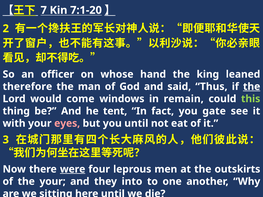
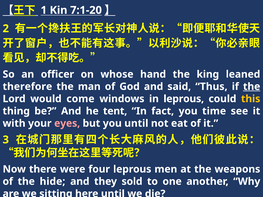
7: 7 -> 1
in remain: remain -> leprous
this colour: light green -> yellow
gate: gate -> time
were underline: present -> none
outskirts: outskirts -> weapons
the your: your -> hide
into: into -> sold
